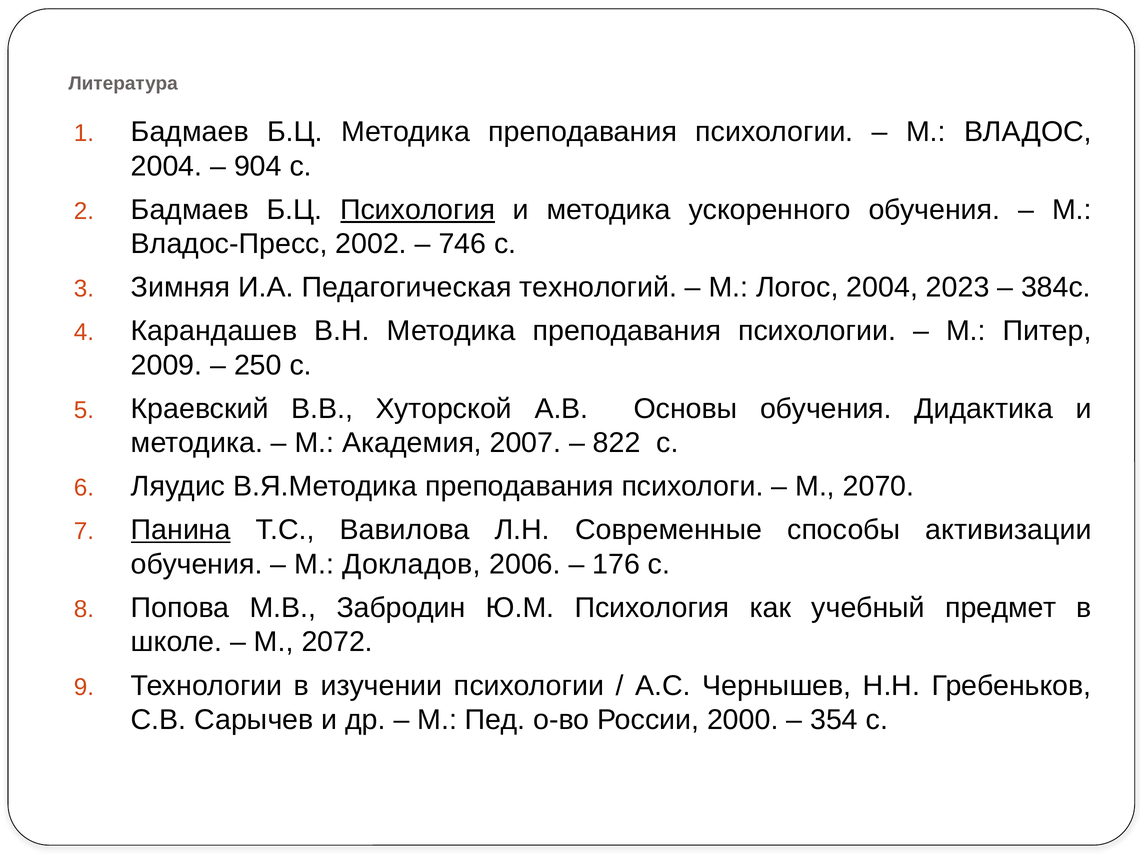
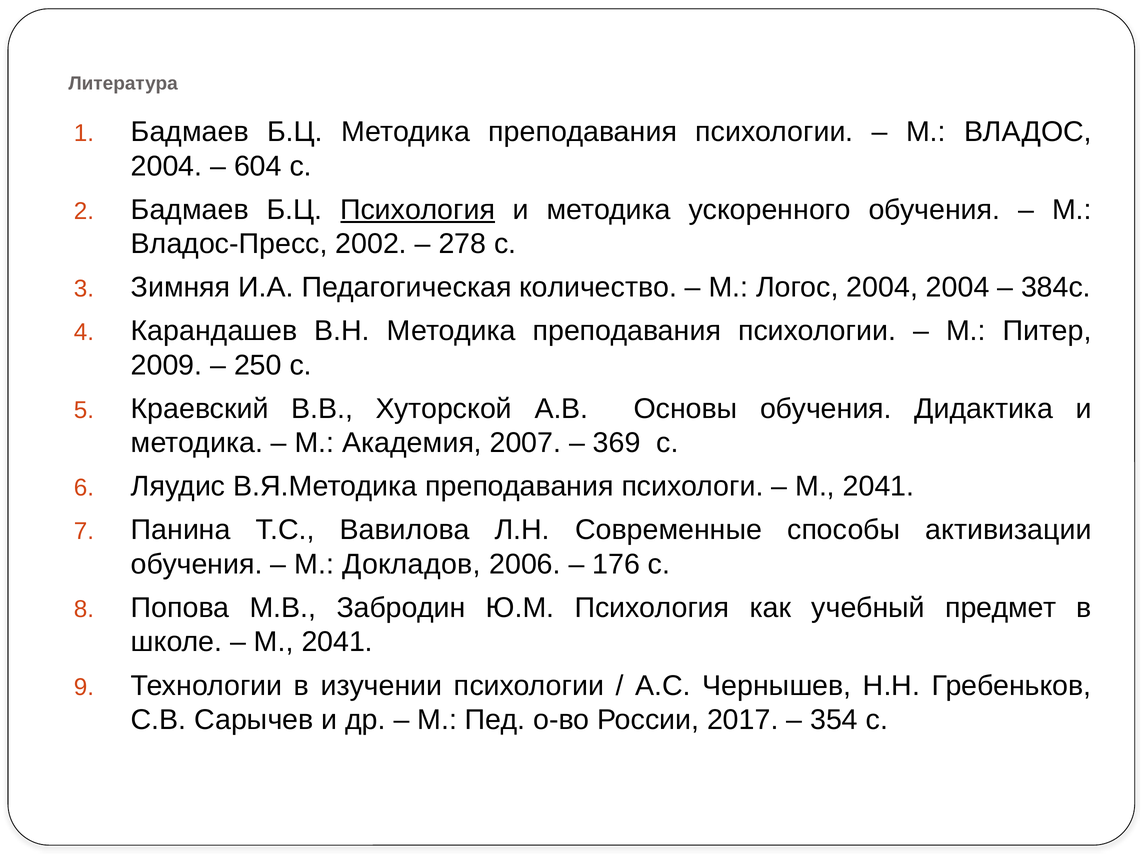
904: 904 -> 604
746: 746 -> 278
технологий: технологий -> количество
2004 2023: 2023 -> 2004
822: 822 -> 369
2070 at (879, 487): 2070 -> 2041
Панина underline: present -> none
2072 at (337, 642): 2072 -> 2041
2000: 2000 -> 2017
